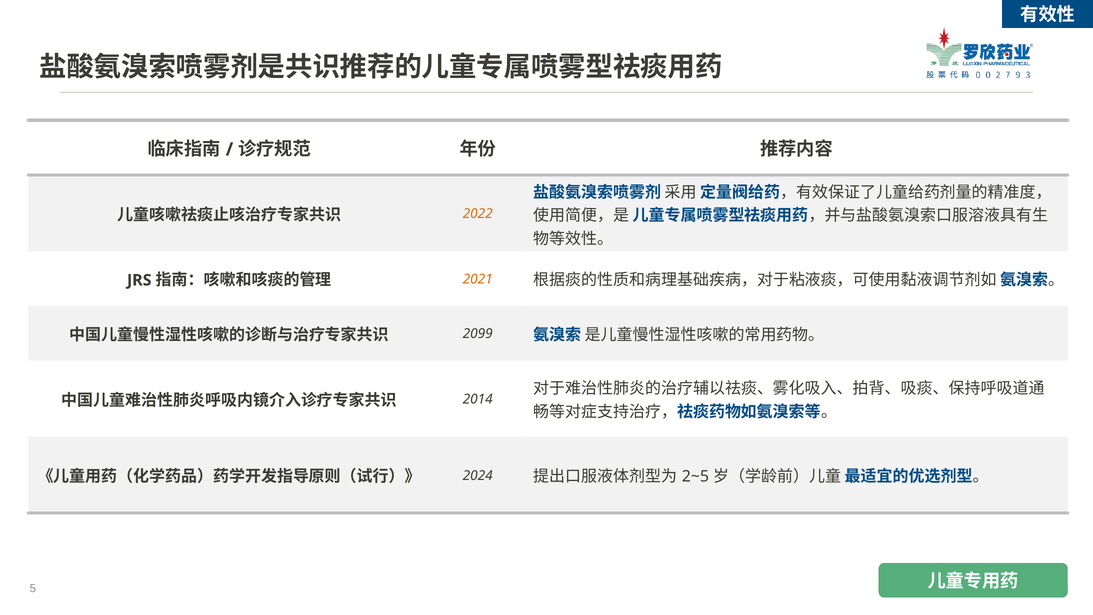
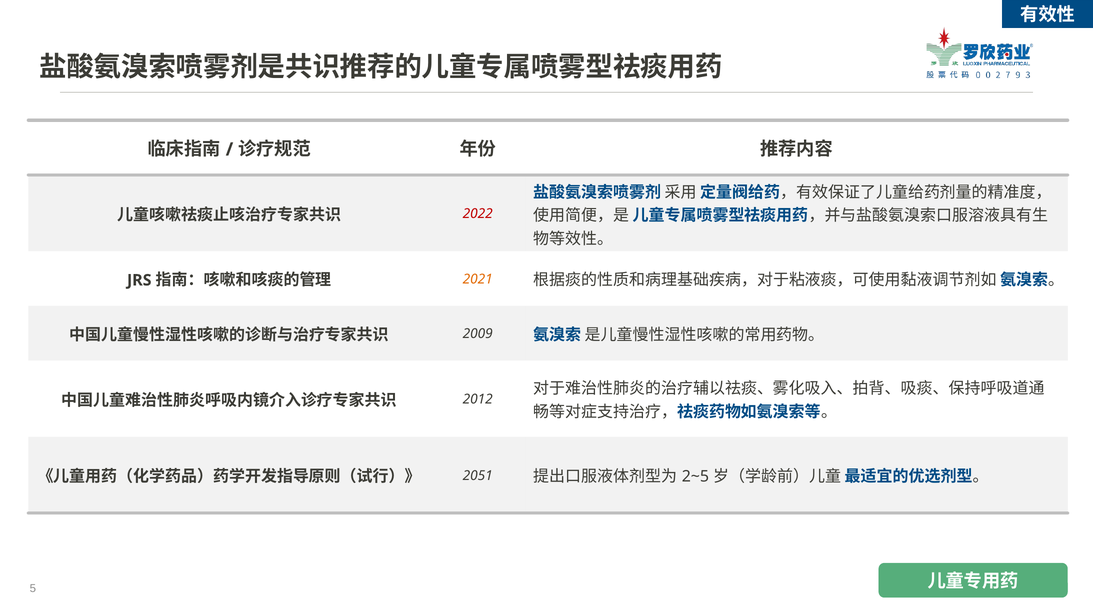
2022 colour: orange -> red
2099: 2099 -> 2009
2014: 2014 -> 2012
2024: 2024 -> 2051
